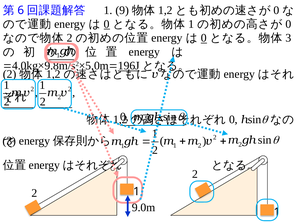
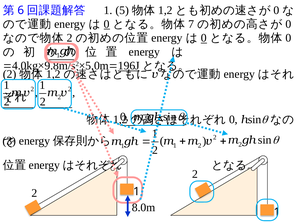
9: 9 -> 5
1 at (191, 24): 1 -> 7
3 at (288, 38): 3 -> 0
9.0m: 9.0m -> 8.0m
